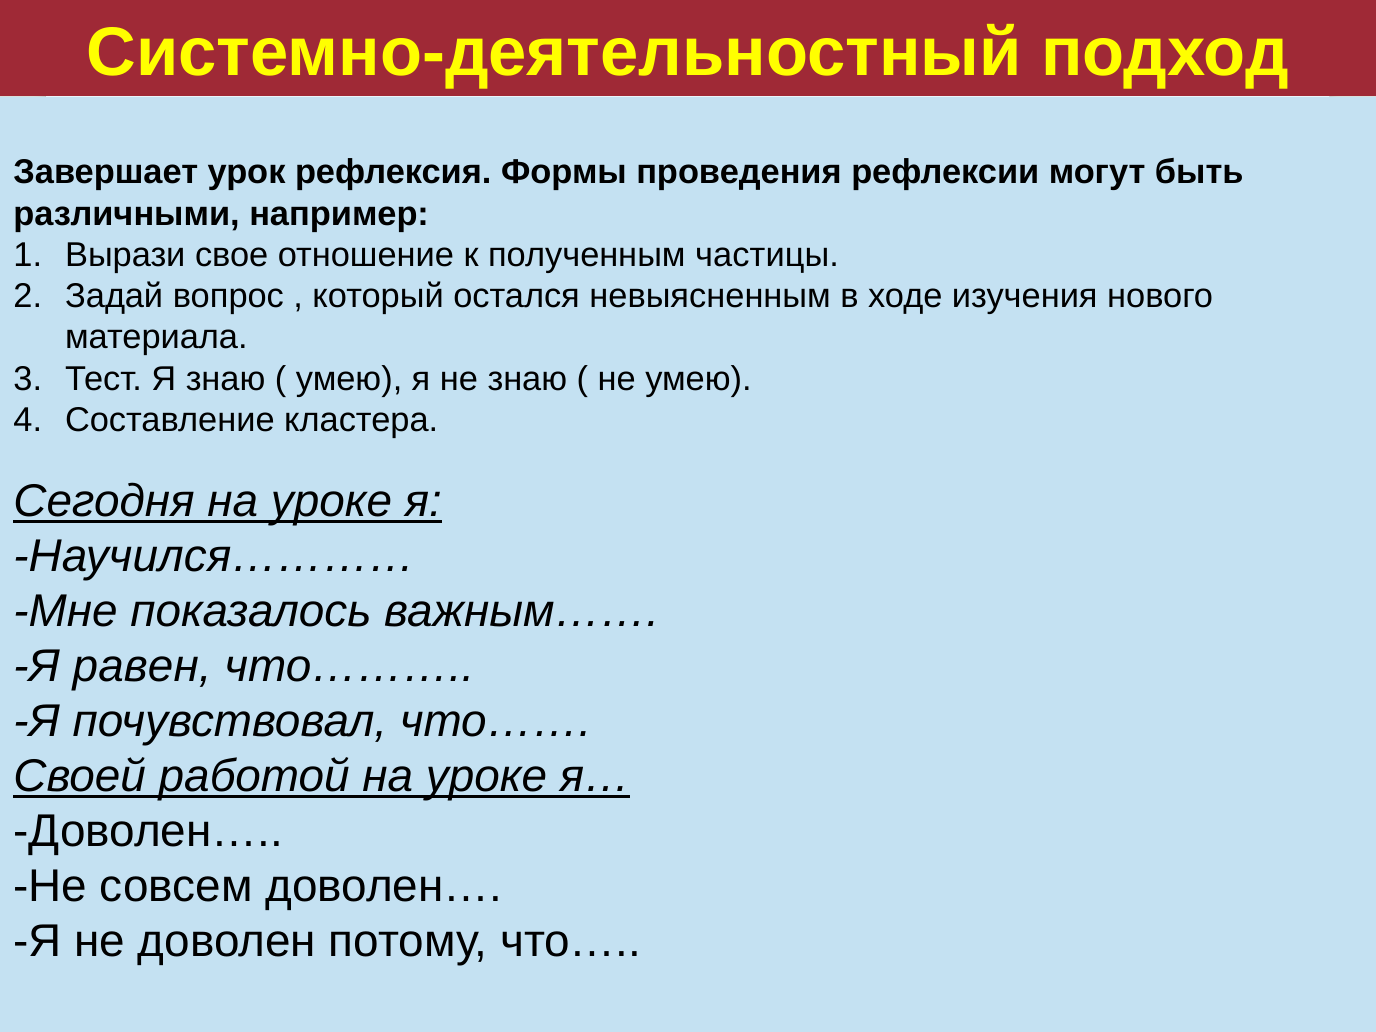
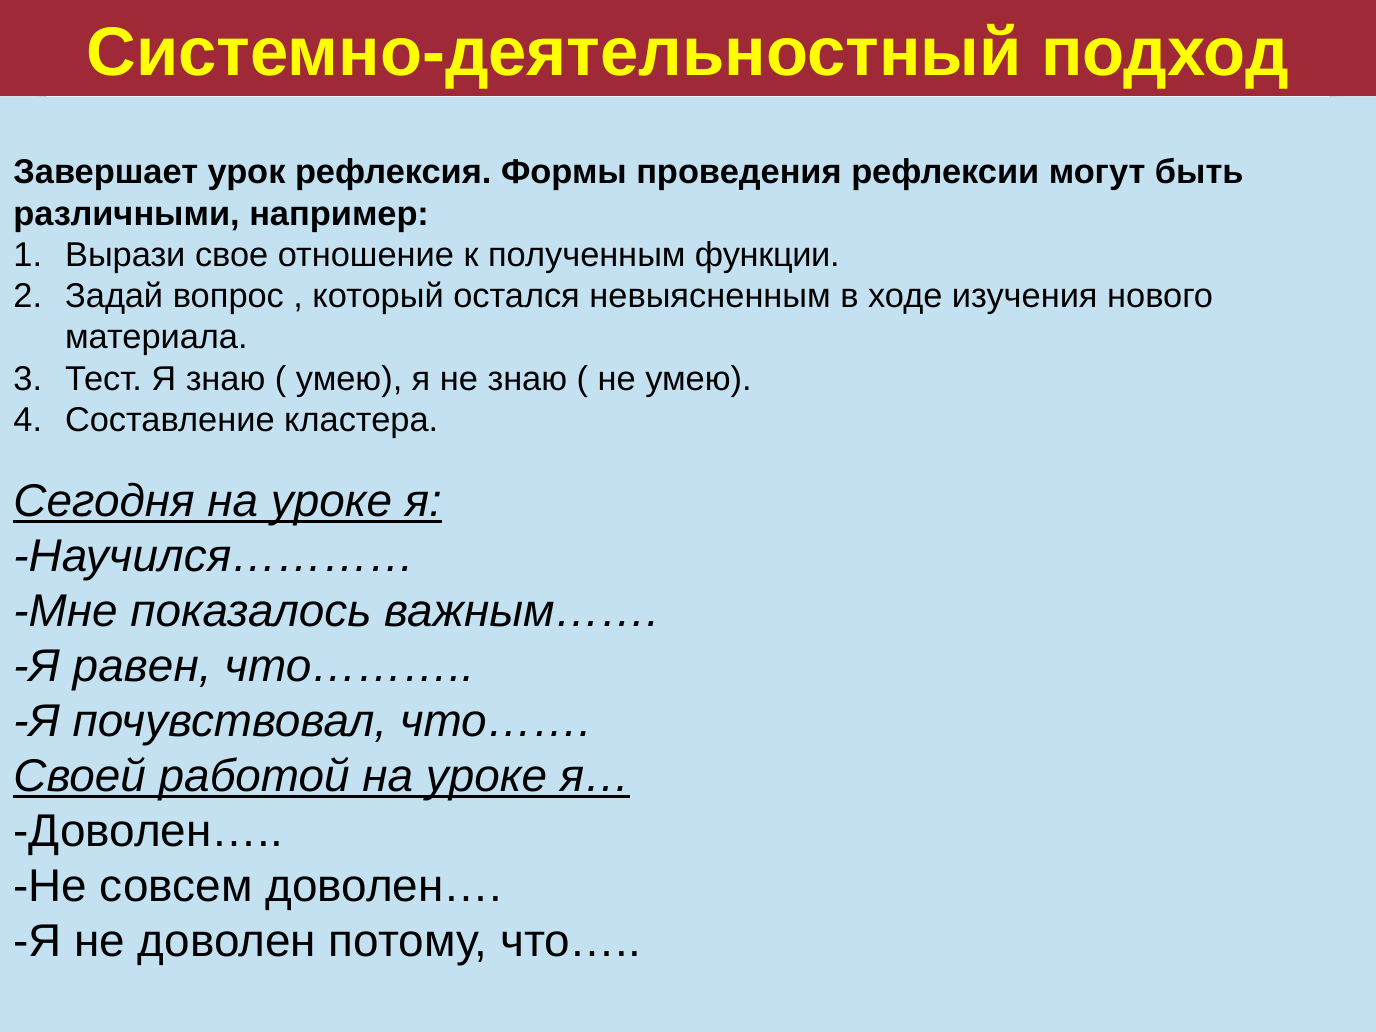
частицы: частицы -> функции
